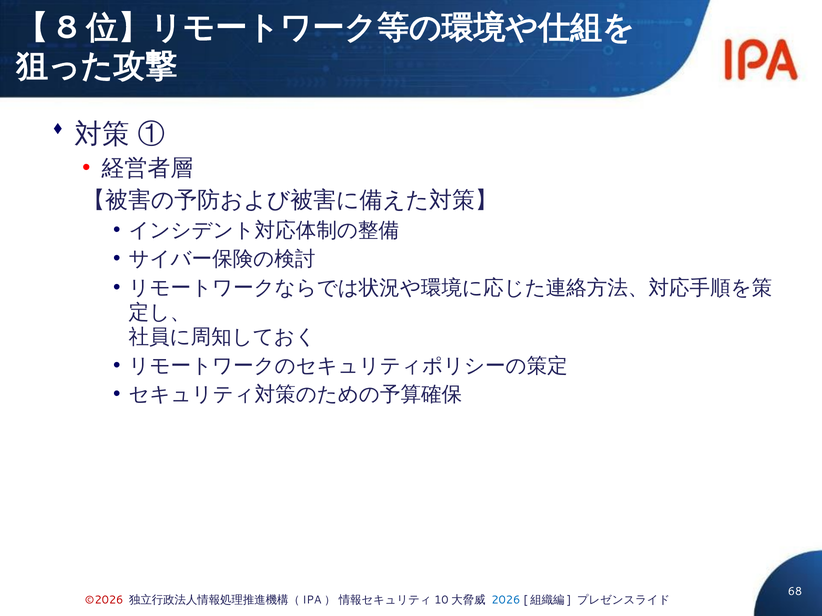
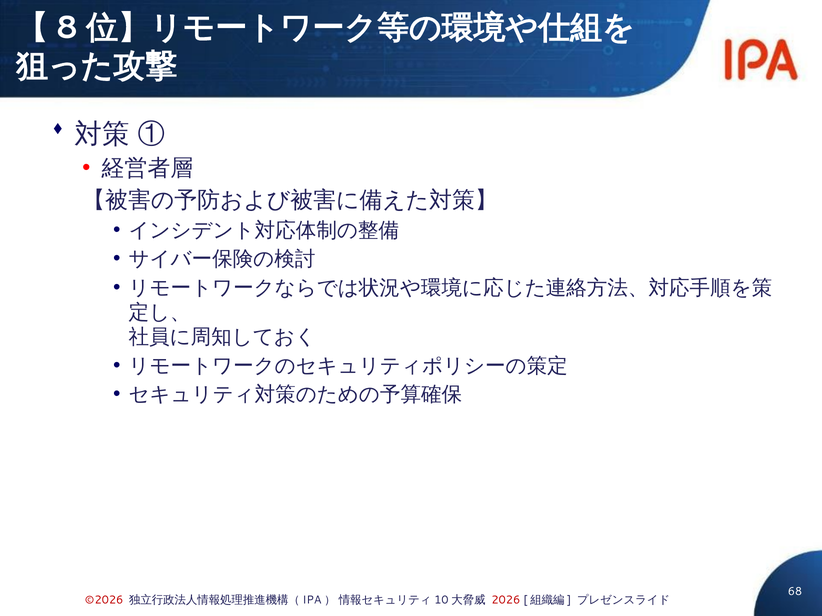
2026 colour: blue -> red
